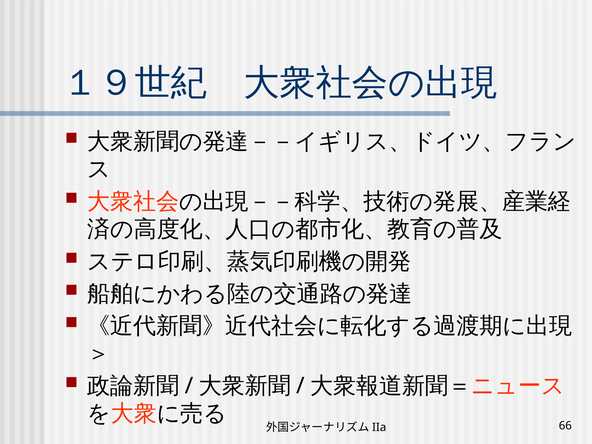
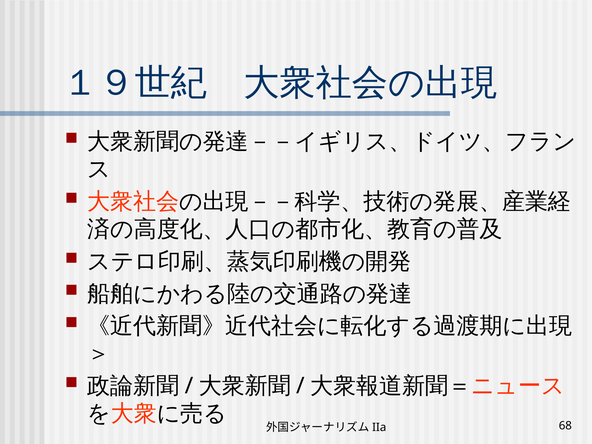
66: 66 -> 68
